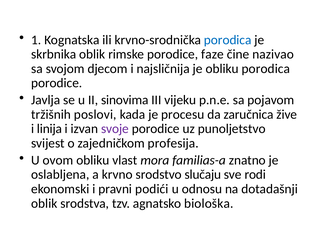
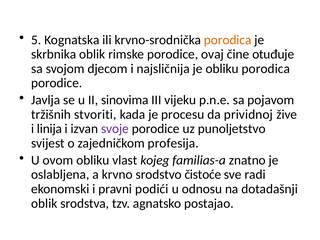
1: 1 -> 5
porodica at (228, 40) colour: blue -> orange
faze: faze -> ovaj
nazivao: nazivao -> otuđuje
poslovi: poslovi -> stvoriti
zaručnica: zaručnica -> prividnoj
mora: mora -> kojeg
slučaju: slučaju -> čistoće
rodi: rodi -> radi
biološka: biološka -> postajao
